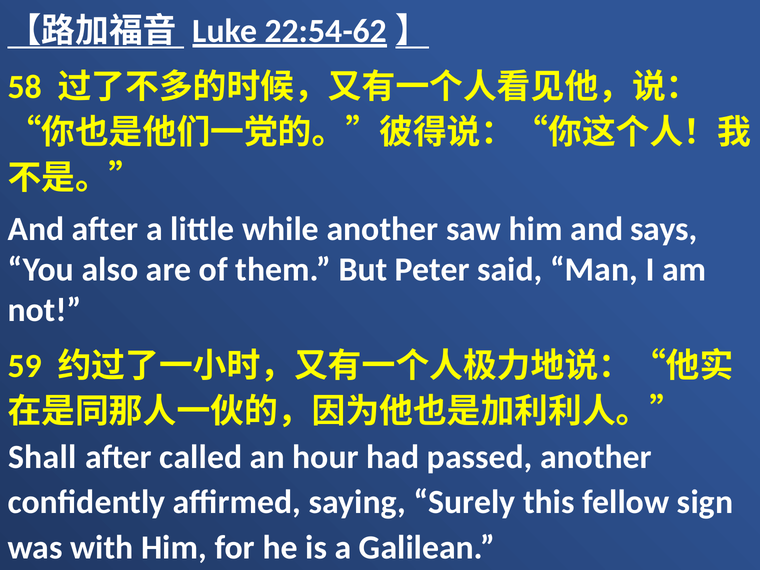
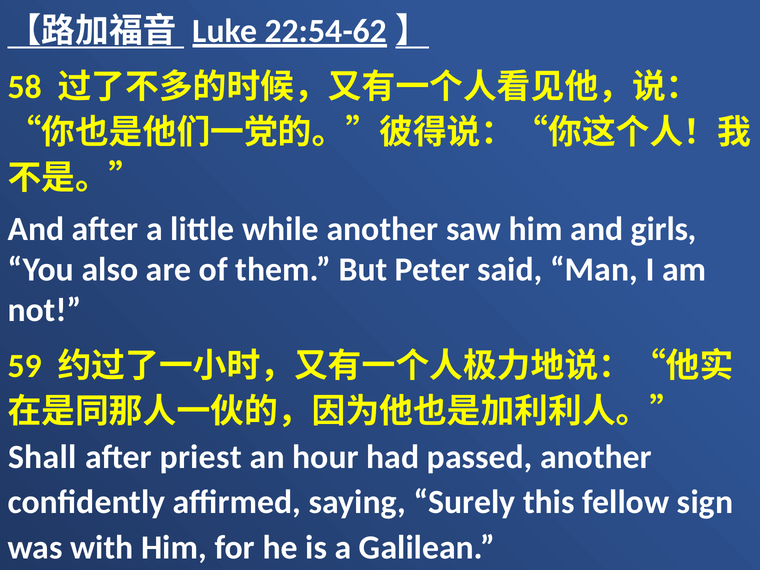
says: says -> girls
called: called -> priest
